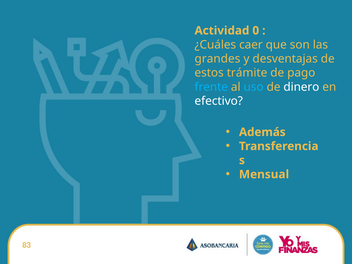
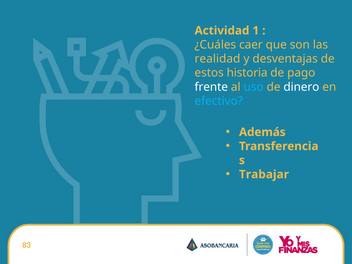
0: 0 -> 1
grandes: grandes -> realidad
trámite: trámite -> historia
frente colour: light blue -> white
efectivo colour: white -> light blue
Mensual: Mensual -> Trabajar
